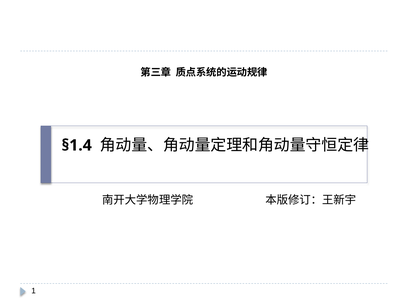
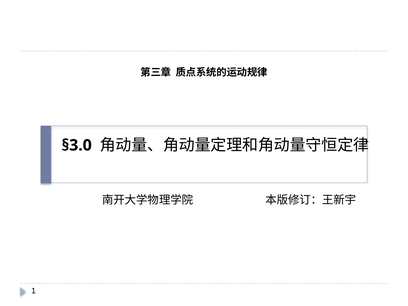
§1.4: §1.4 -> §3.0
